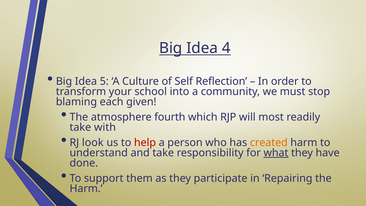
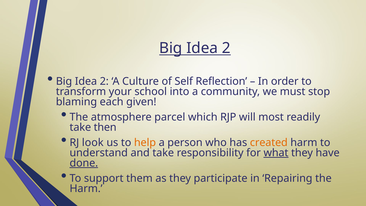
4 at (226, 48): 4 -> 2
5 at (104, 81): 5 -> 2
fourth: fourth -> parcel
with: with -> then
help colour: red -> orange
done underline: none -> present
